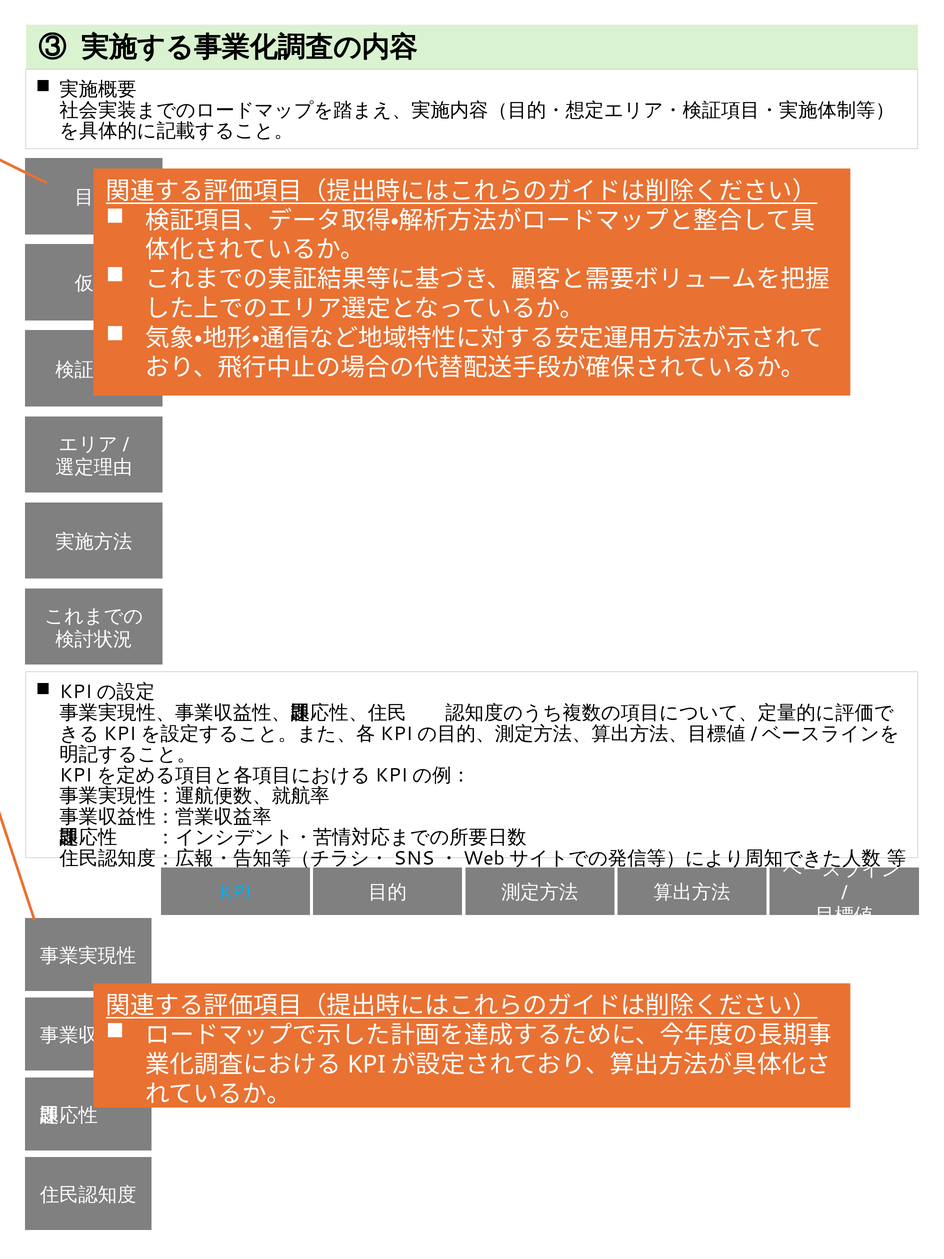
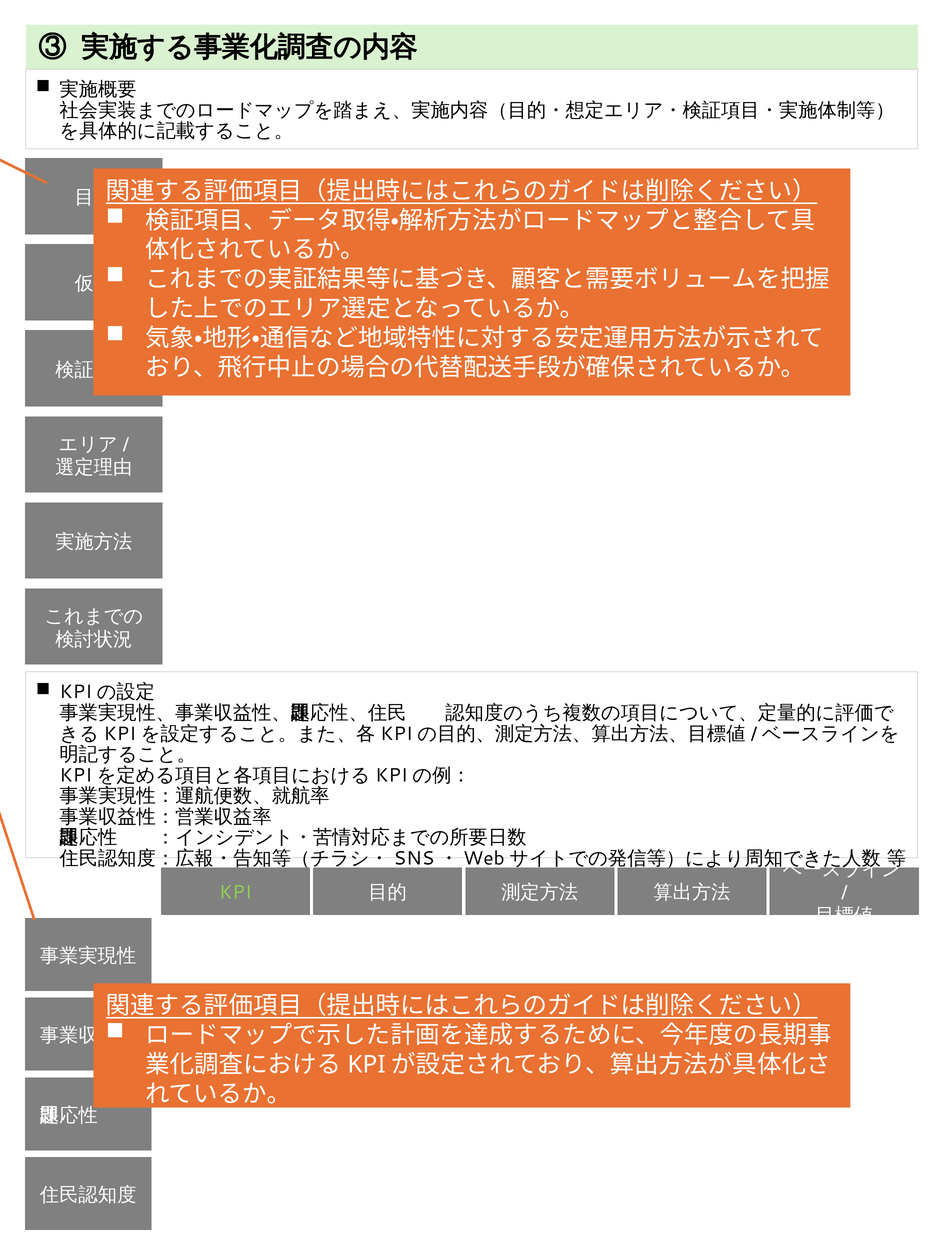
KPI colour: light blue -> light green
